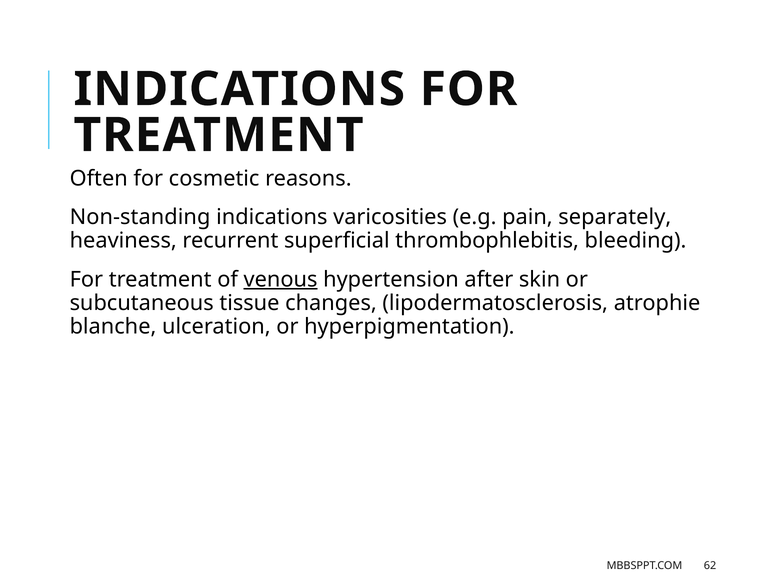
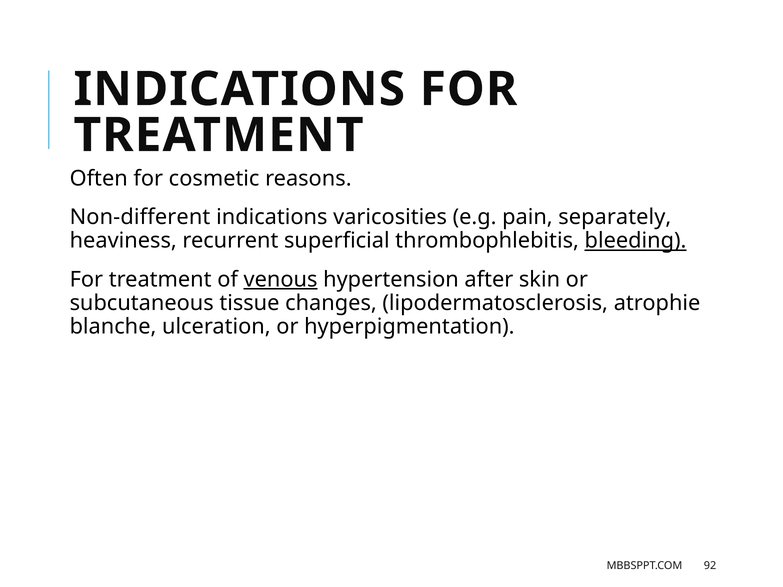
Non-standing: Non-standing -> Non-different
bleeding underline: none -> present
62: 62 -> 92
